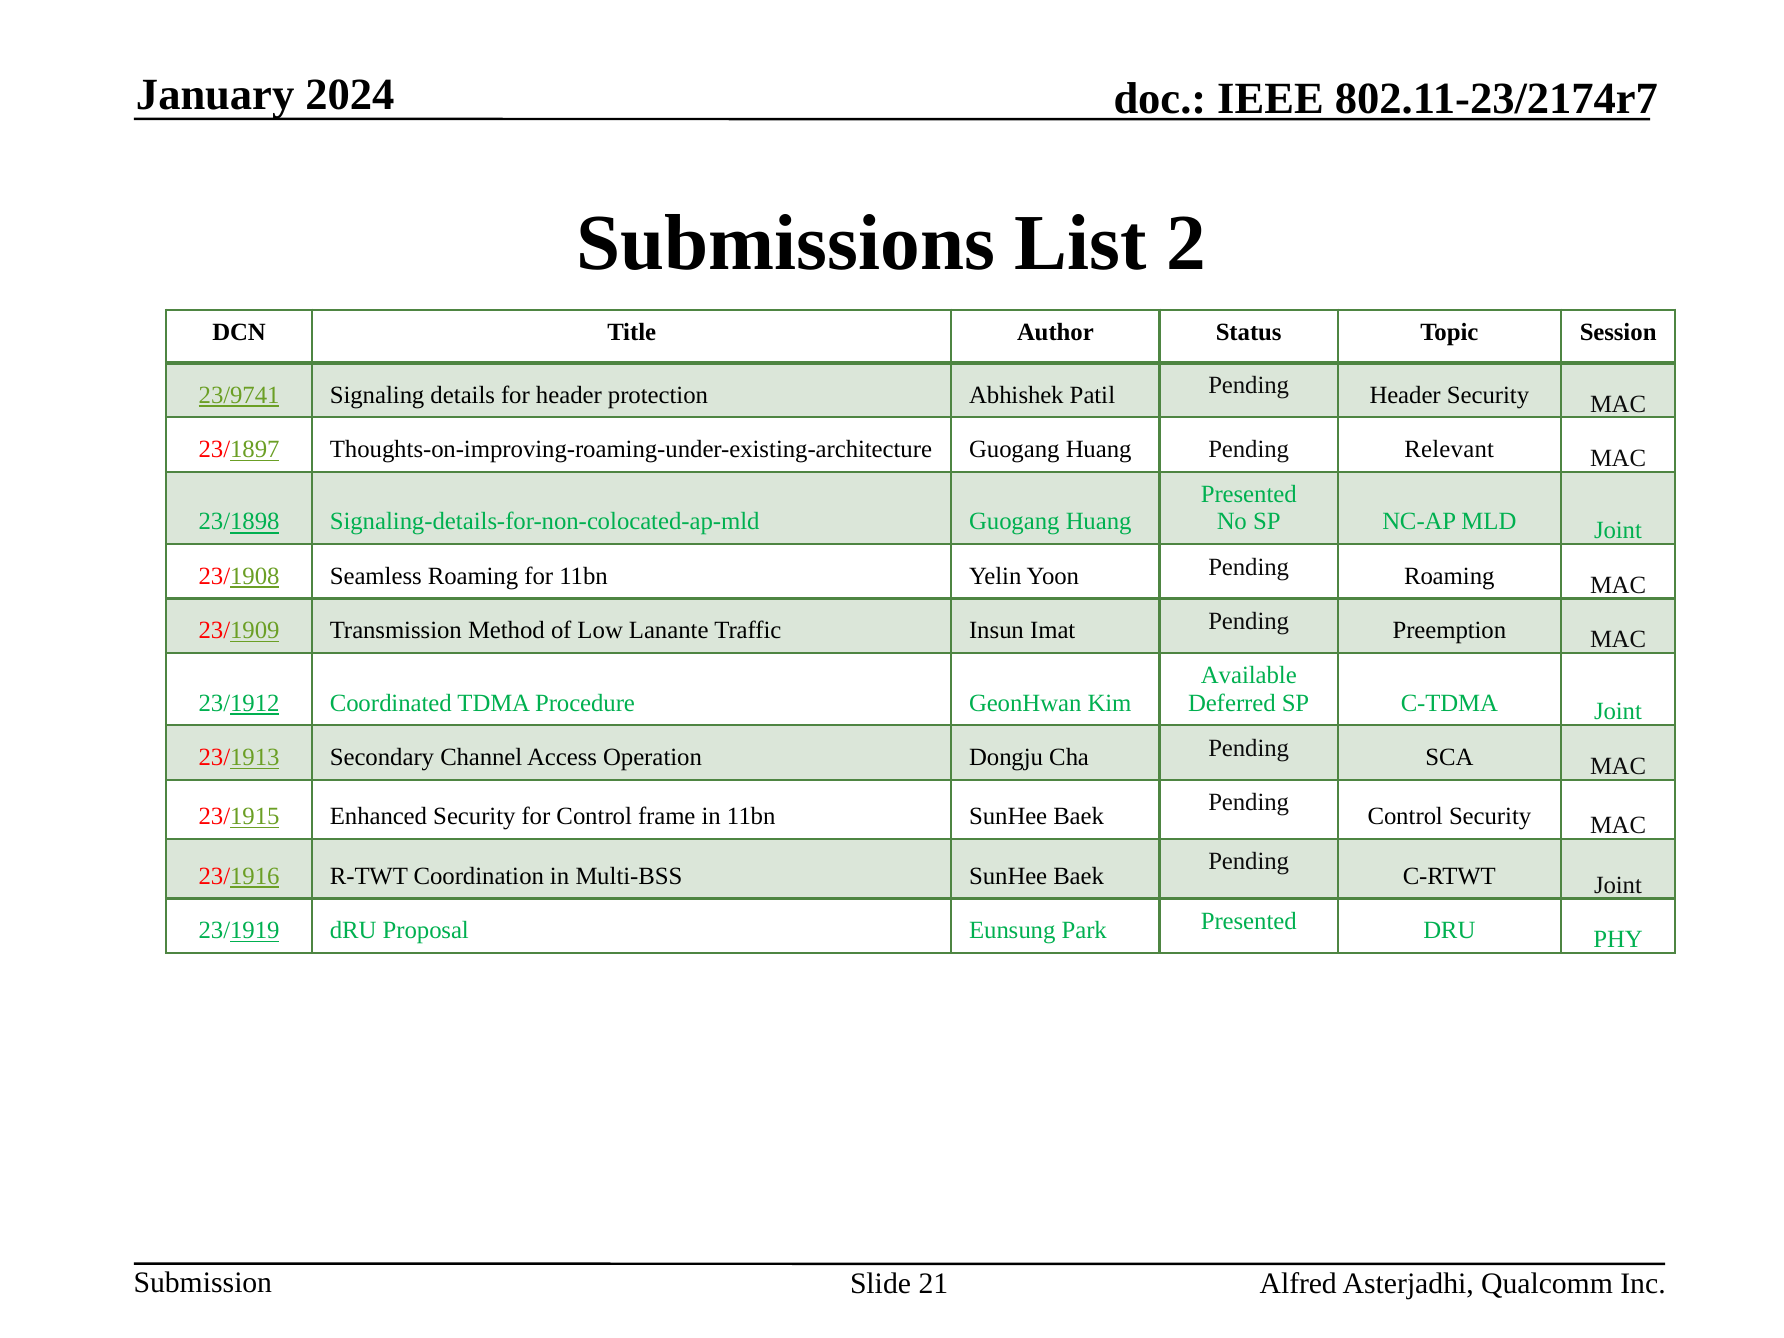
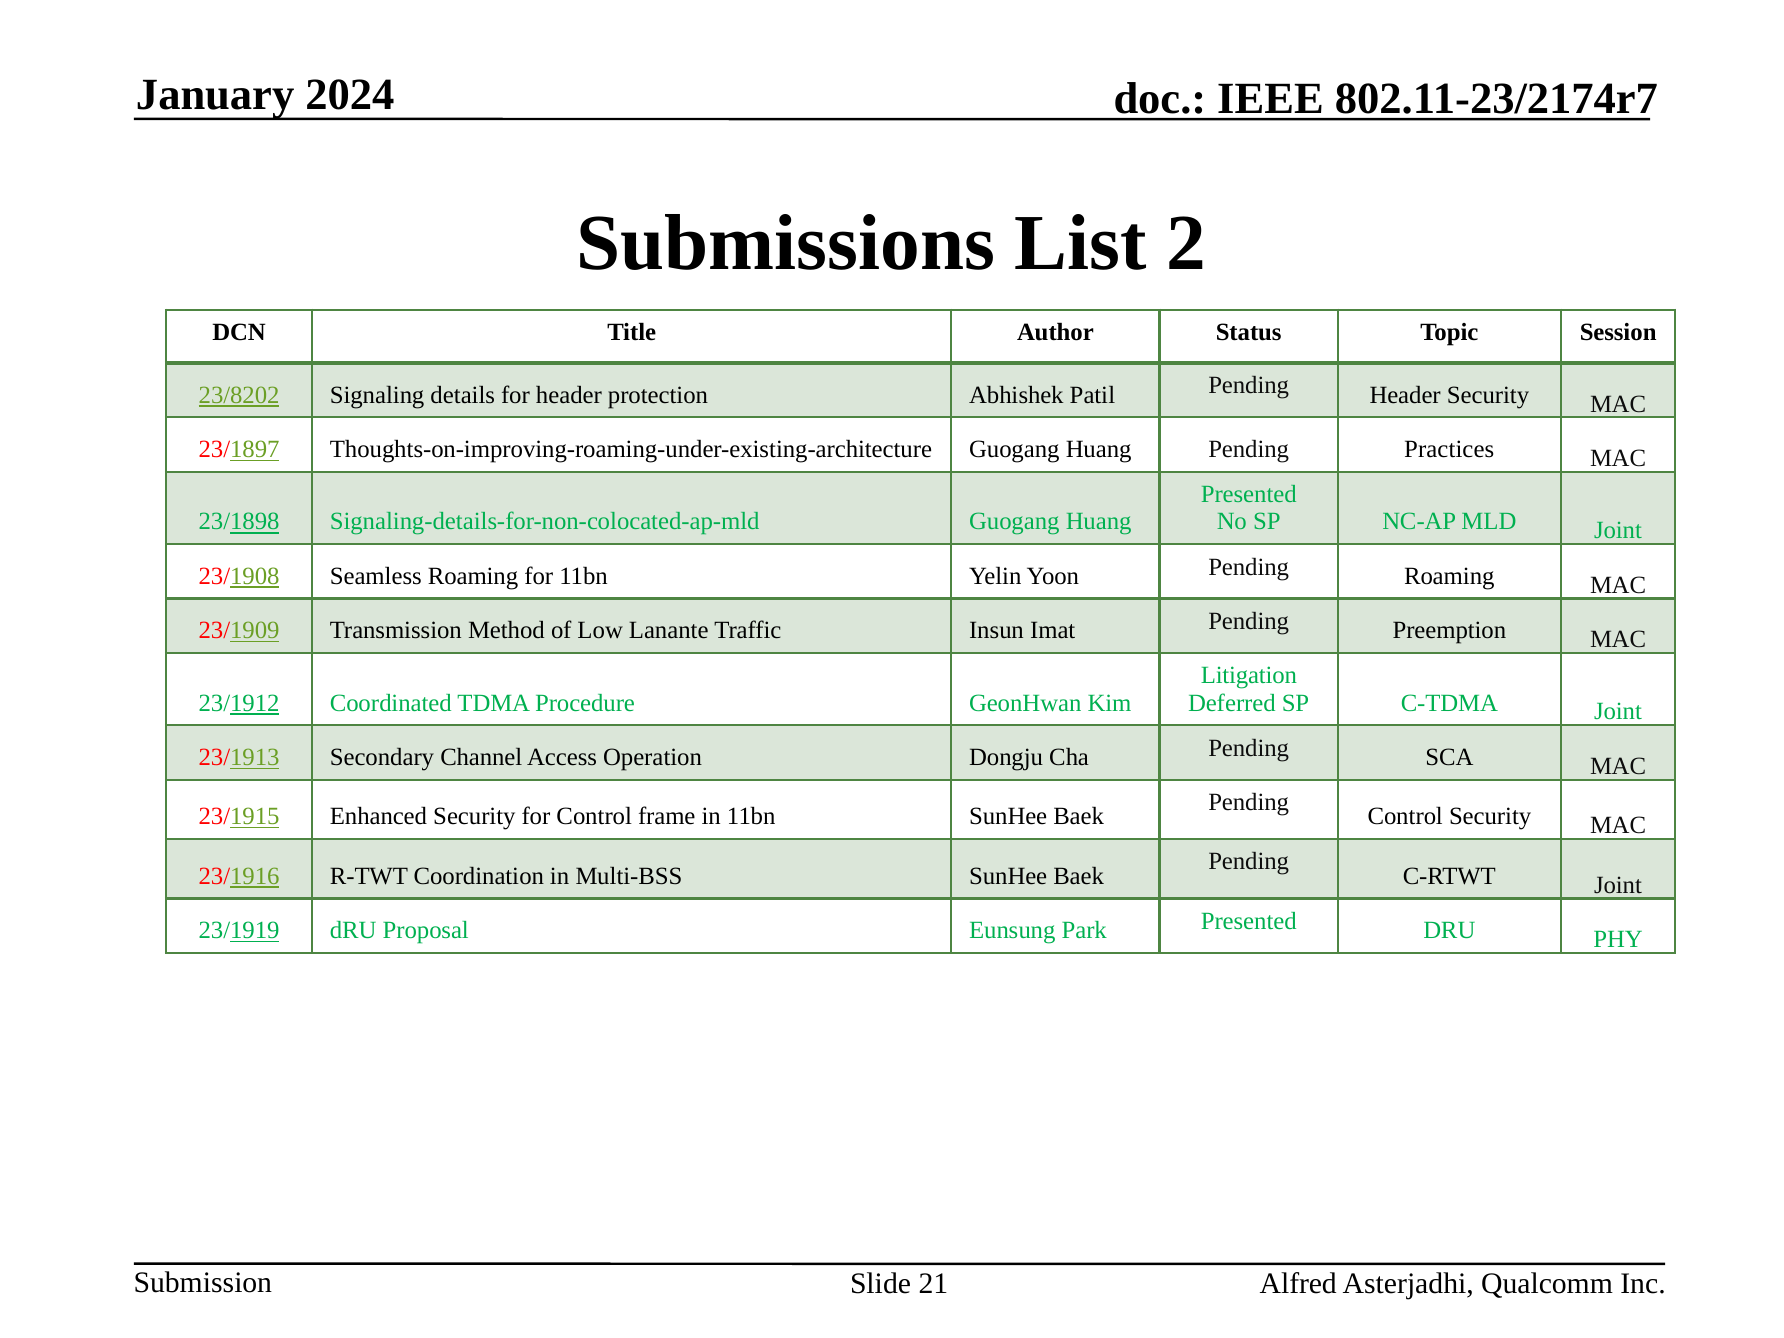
23/9741: 23/9741 -> 23/8202
Relevant: Relevant -> Practices
Available: Available -> Litigation
